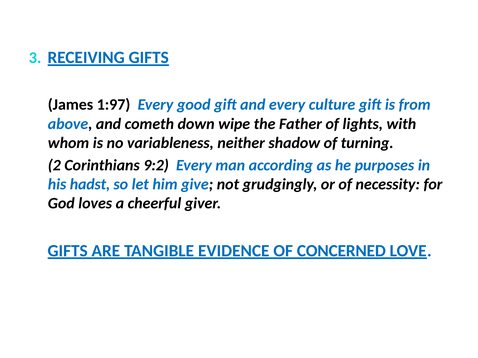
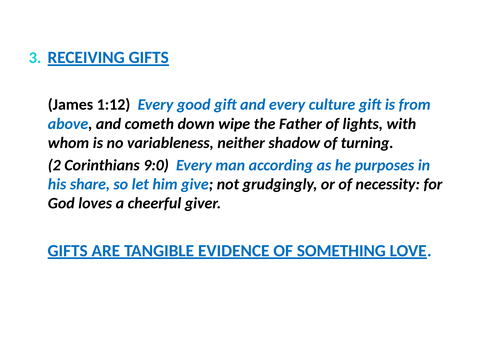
1:97: 1:97 -> 1:12
9:2: 9:2 -> 9:0
hadst: hadst -> share
CONCERNED: CONCERNED -> SOMETHING
